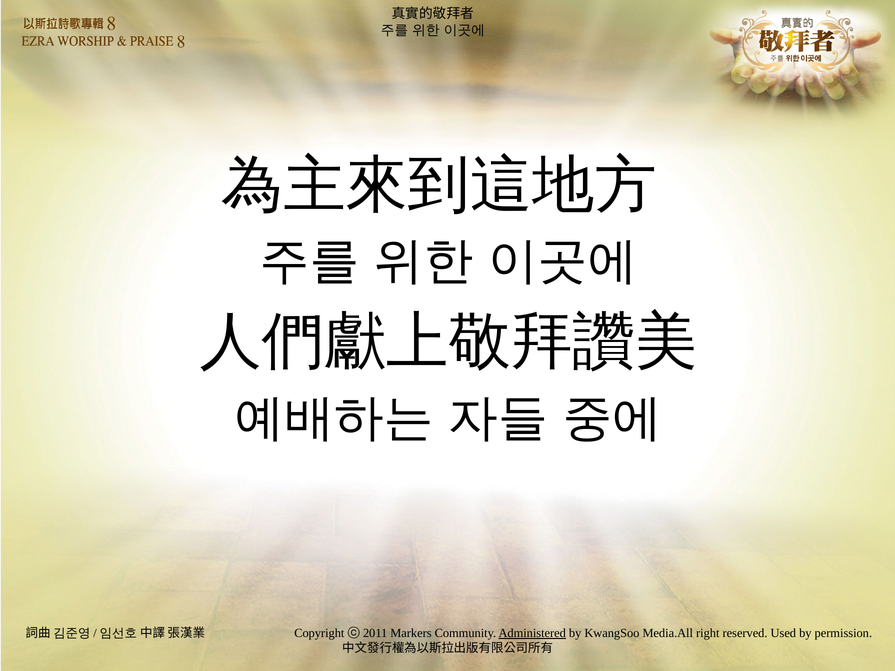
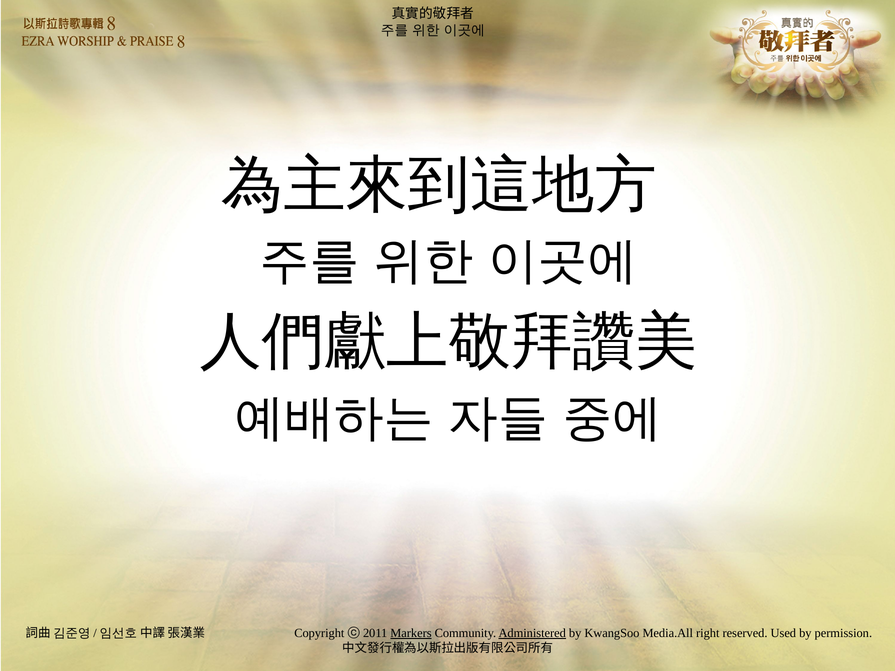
Markers underline: none -> present
